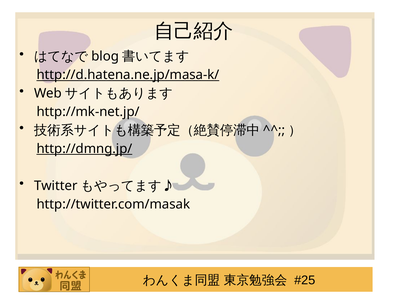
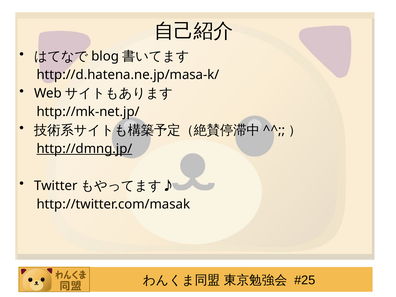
http://d.hatena.ne.jp/masa-k/ underline: present -> none
